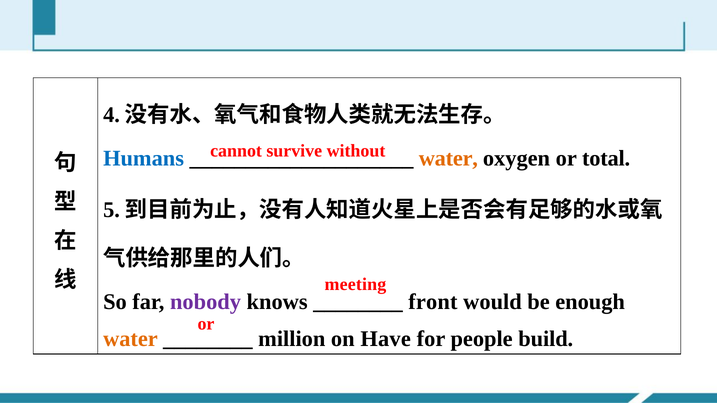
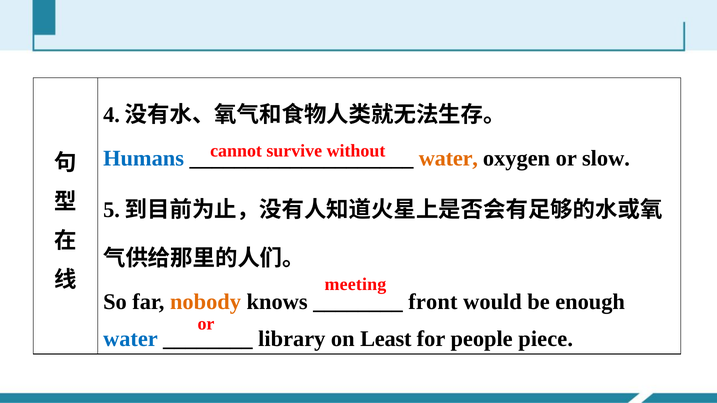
total: total -> slow
nobody colour: purple -> orange
water at (130, 339) colour: orange -> blue
million: million -> library
Have: Have -> Least
build: build -> piece
